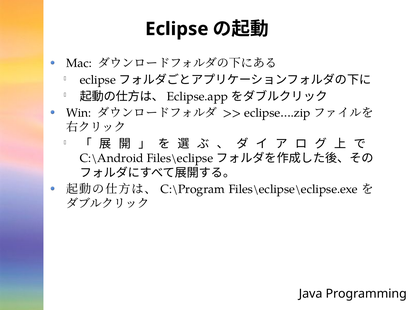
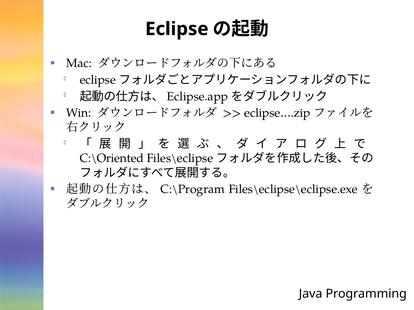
C:\Android: C:\Android -> C:\Oriented
